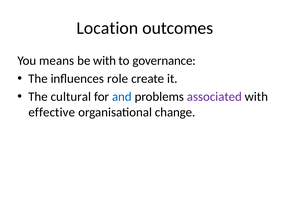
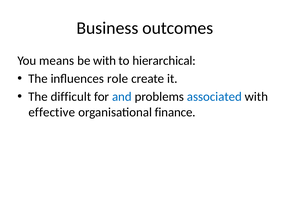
Location: Location -> Business
governance: governance -> hierarchical
cultural: cultural -> difficult
associated colour: purple -> blue
change: change -> finance
